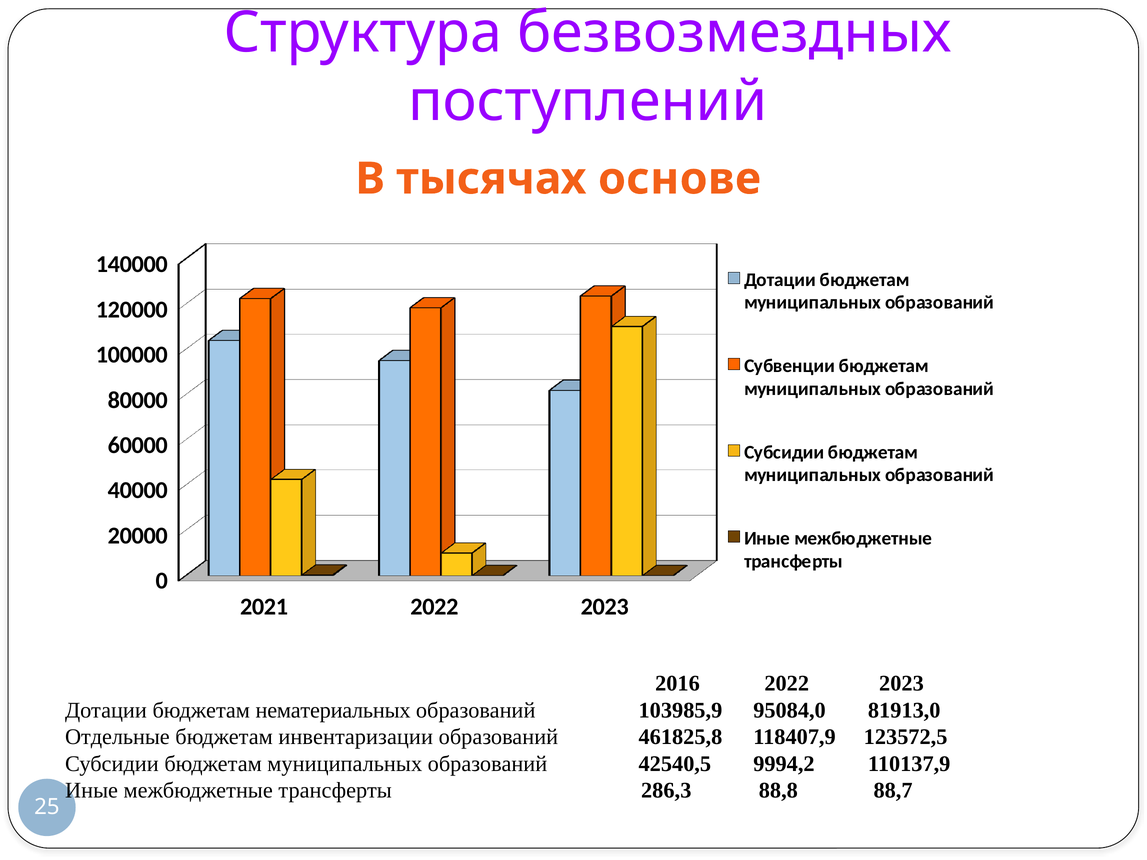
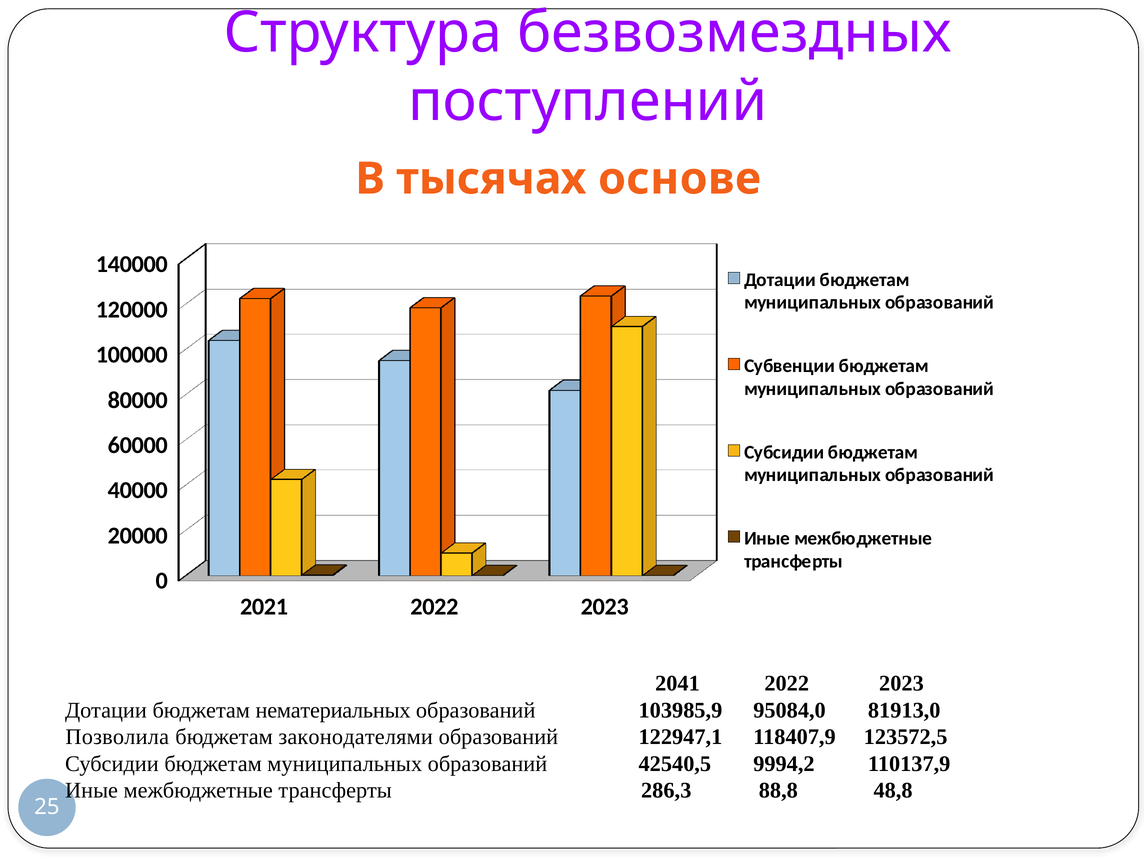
2016: 2016 -> 2041
Отдельные: Отдельные -> Позволила
инвентаризации: инвентаризации -> законодателями
461825,8: 461825,8 -> 122947,1
88,7: 88,7 -> 48,8
